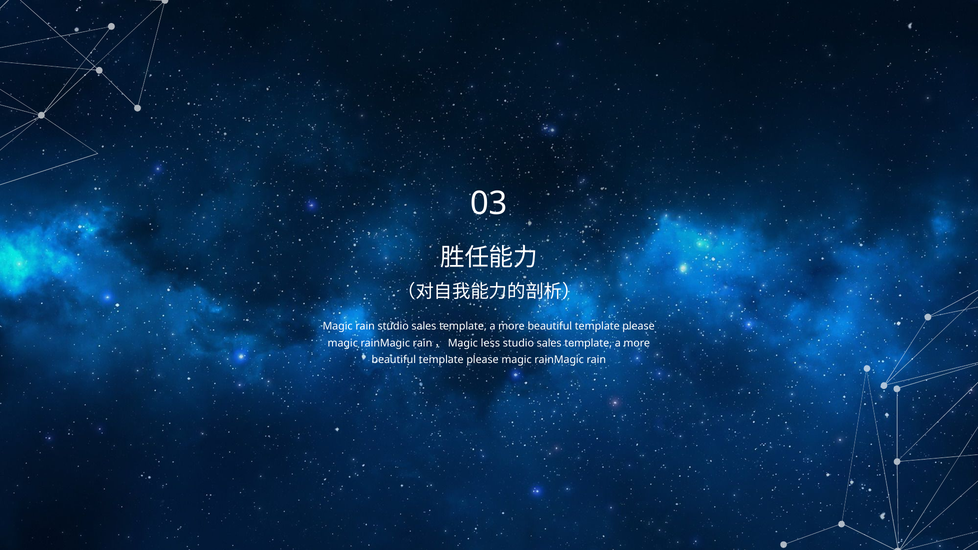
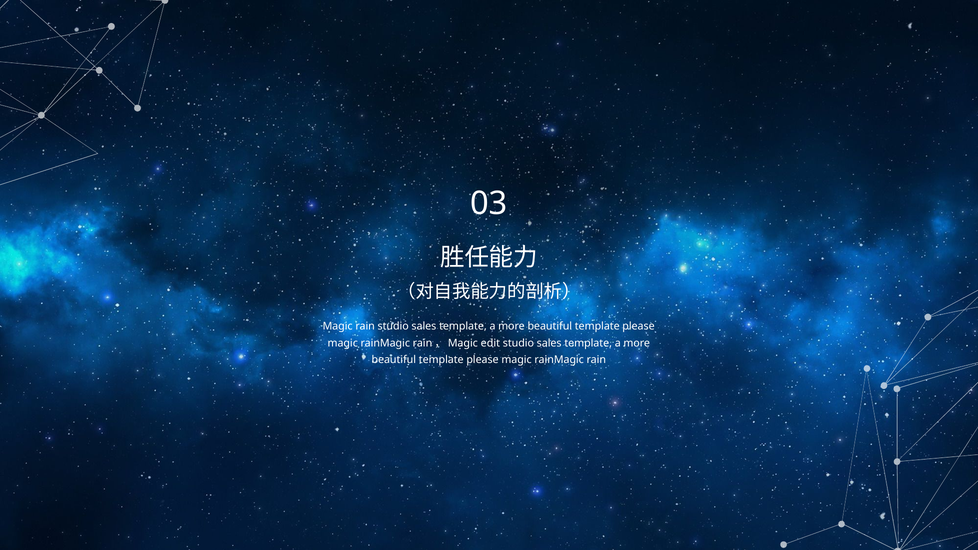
less: less -> edit
